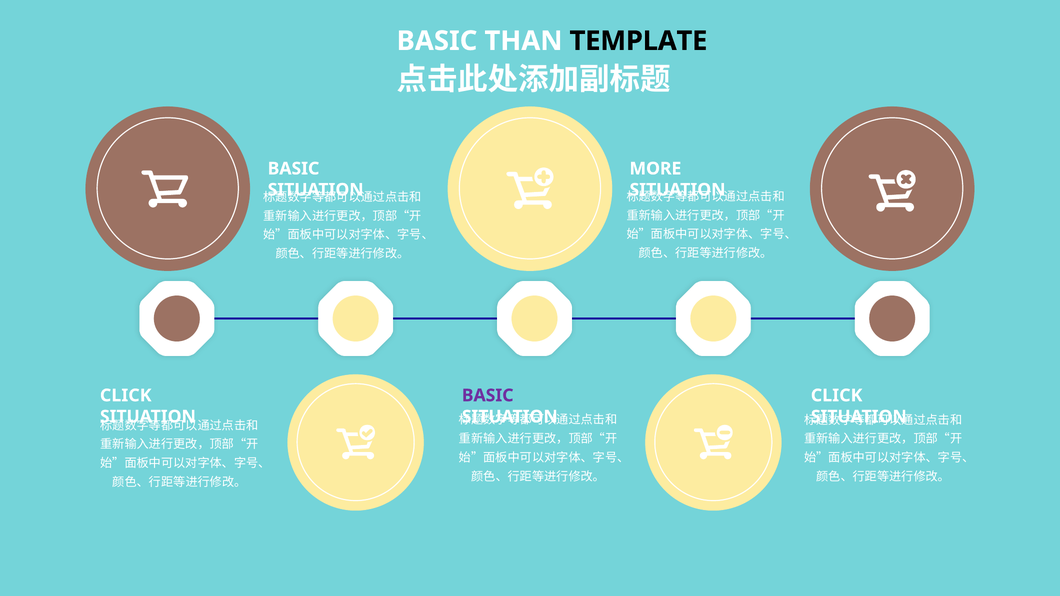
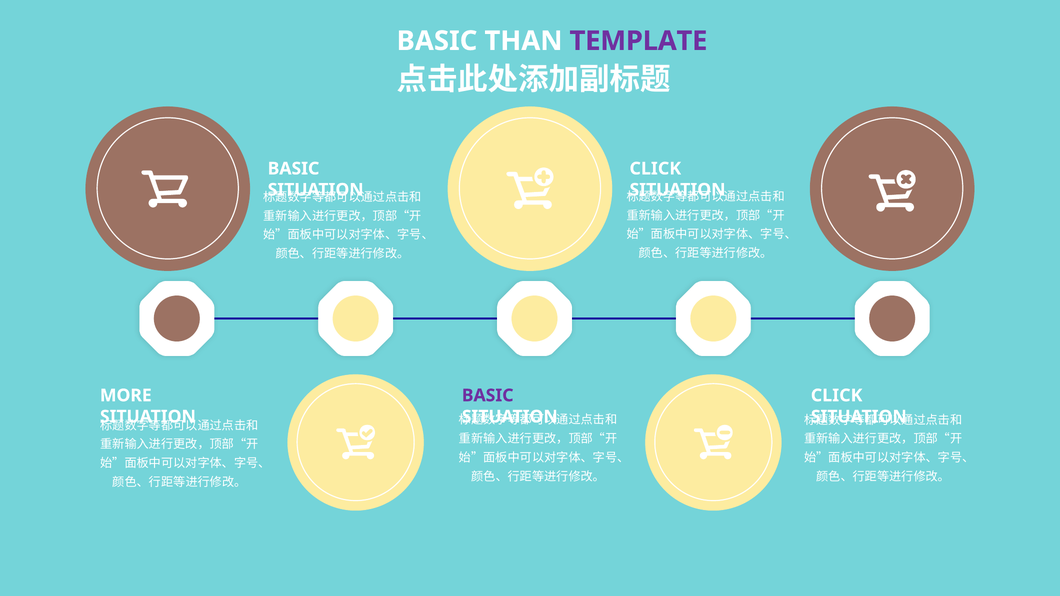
TEMPLATE colour: black -> purple
MORE at (655, 169): MORE -> CLICK
CLICK at (126, 396): CLICK -> MORE
